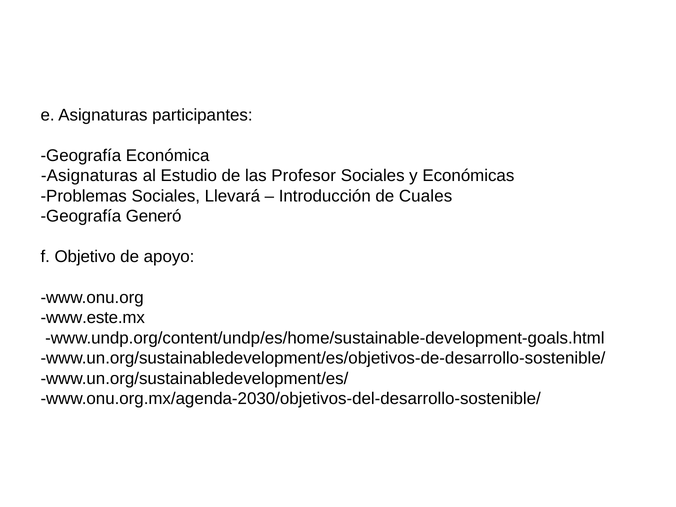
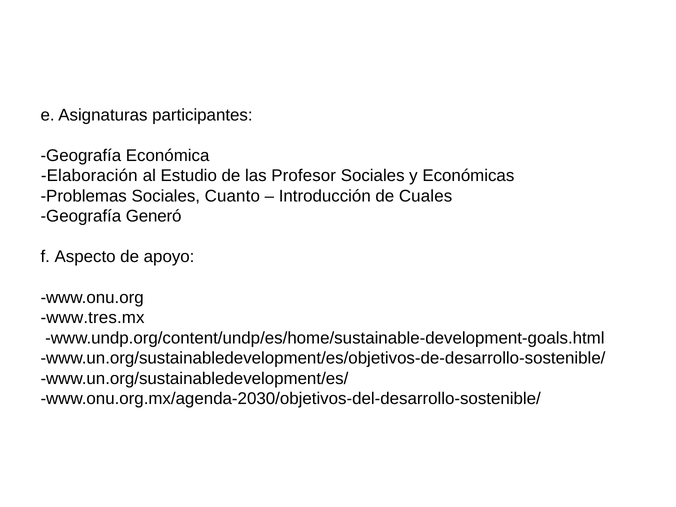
Asignaturas at (89, 176): Asignaturas -> Elaboración
Llevará: Llevará -> Cuanto
Objetivo: Objetivo -> Aspecto
www.este.mx: www.este.mx -> www.tres.mx
